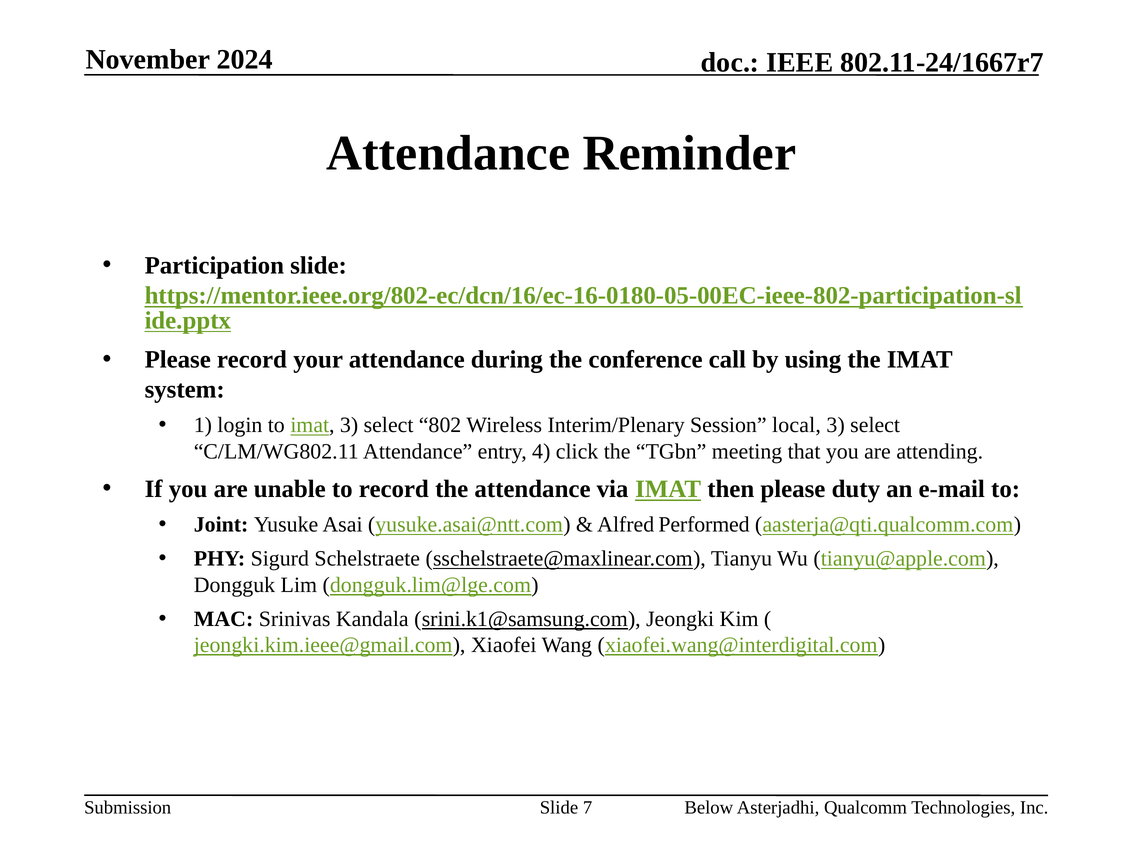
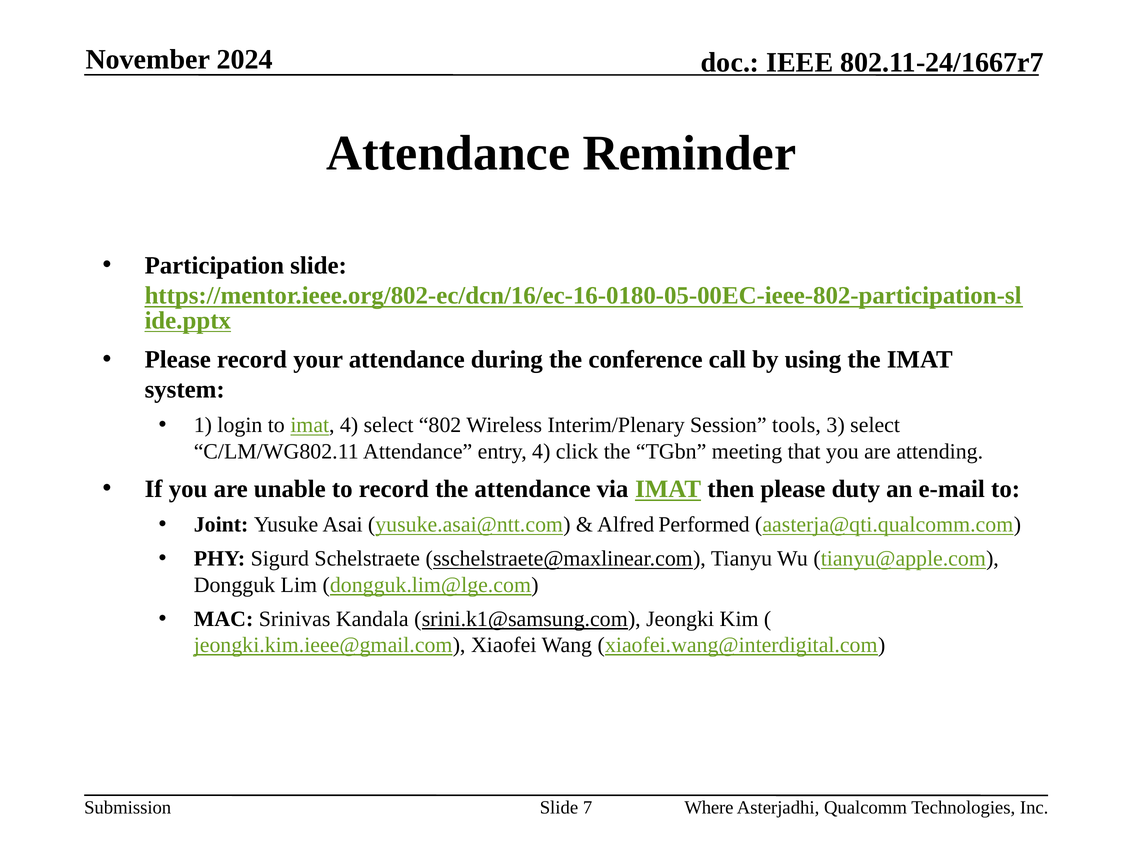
imat 3: 3 -> 4
local: local -> tools
Below: Below -> Where
